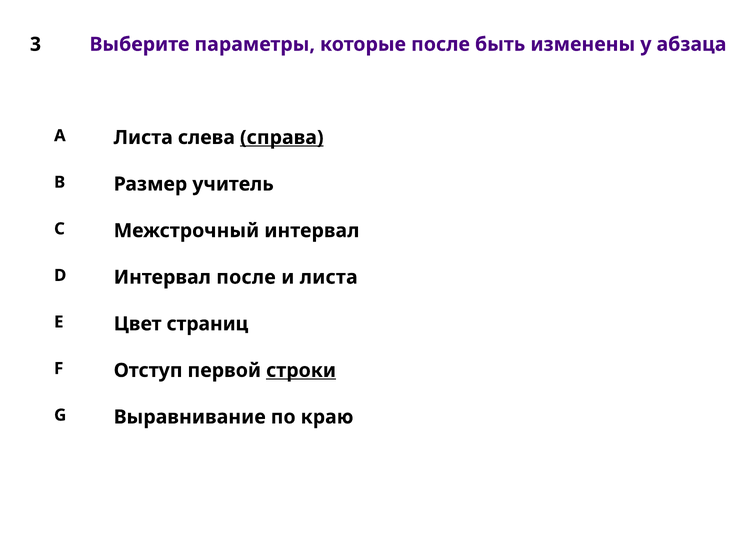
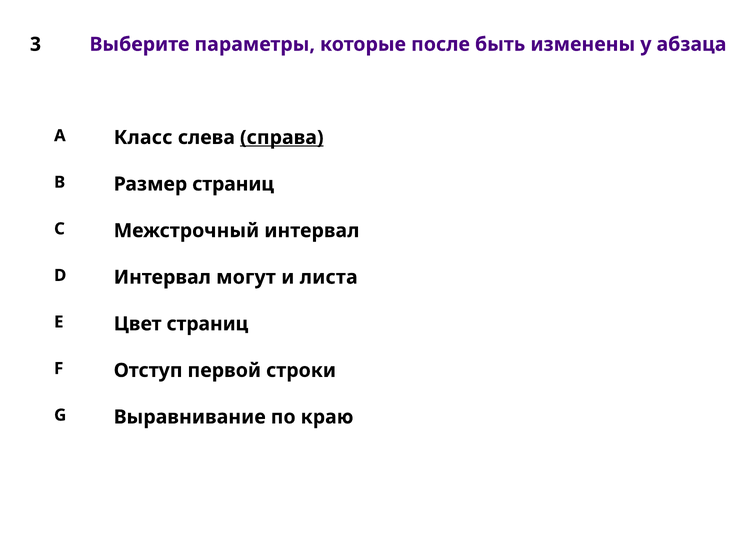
A Листа: Листа -> Класс
Размер учитель: учитель -> страниц
Интервал после: после -> могут
строки underline: present -> none
